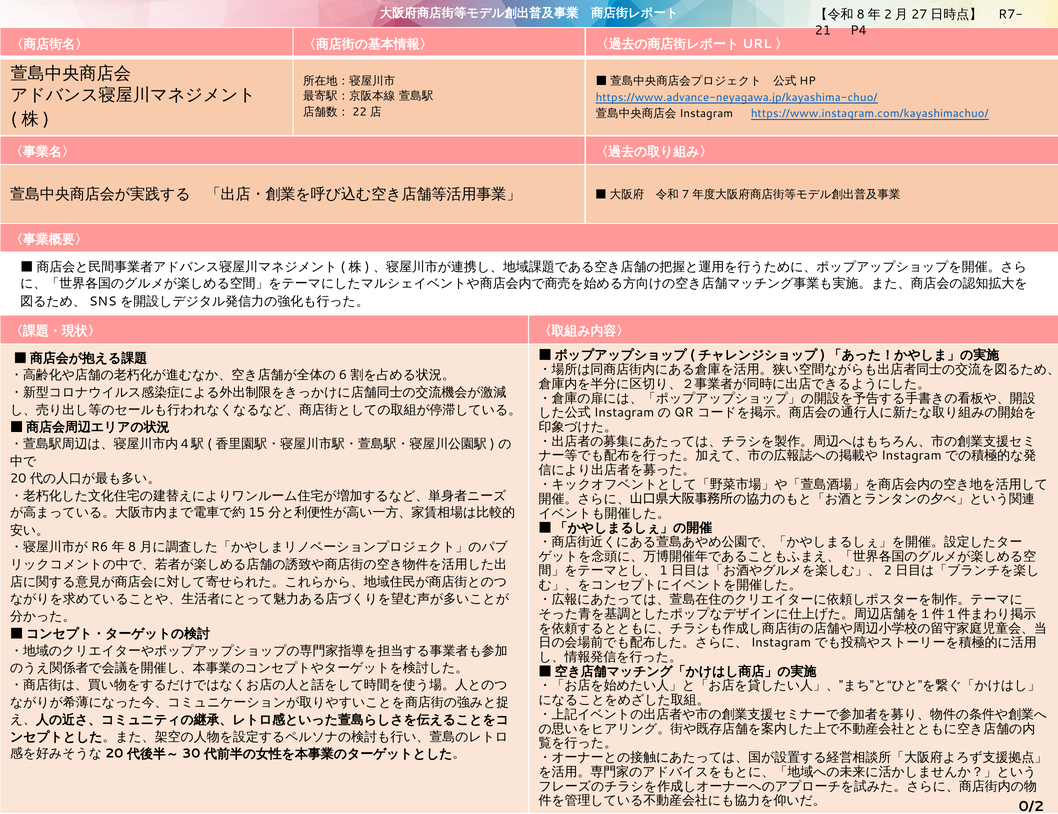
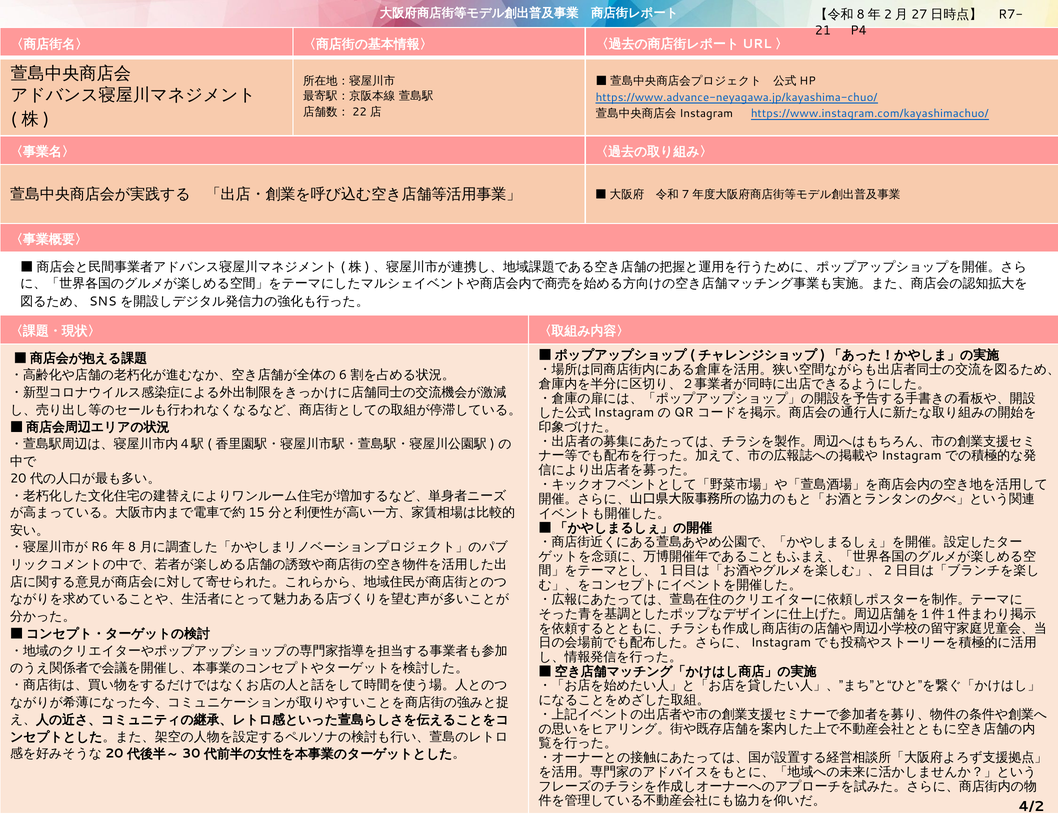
0/2: 0/2 -> 4/2
